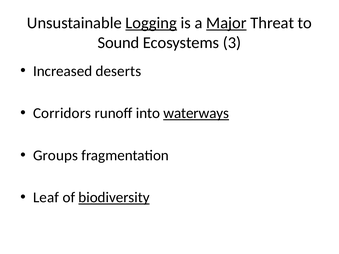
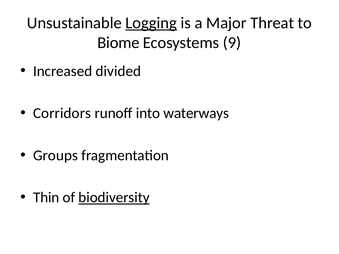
Major underline: present -> none
Sound: Sound -> Biome
3: 3 -> 9
deserts: deserts -> divided
waterways underline: present -> none
Leaf: Leaf -> Thin
